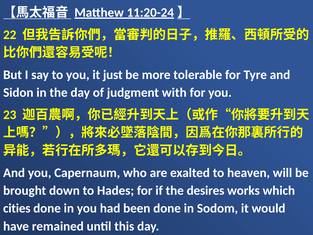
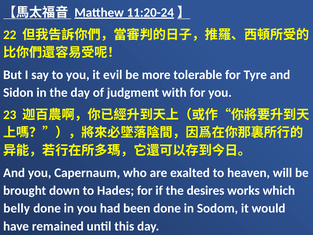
just: just -> evil
cities: cities -> belly
